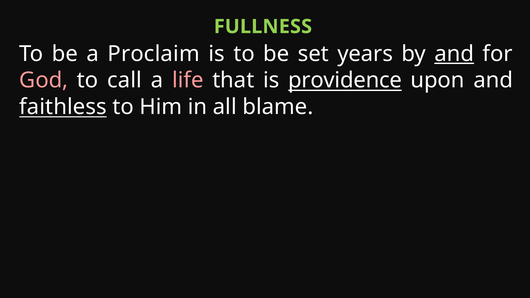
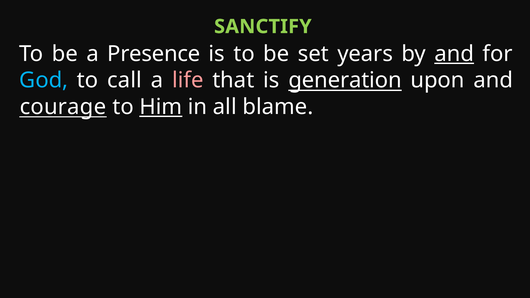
FULLNESS: FULLNESS -> SANCTIFY
Proclaim: Proclaim -> Presence
God colour: pink -> light blue
providence: providence -> generation
faithless: faithless -> courage
Him underline: none -> present
